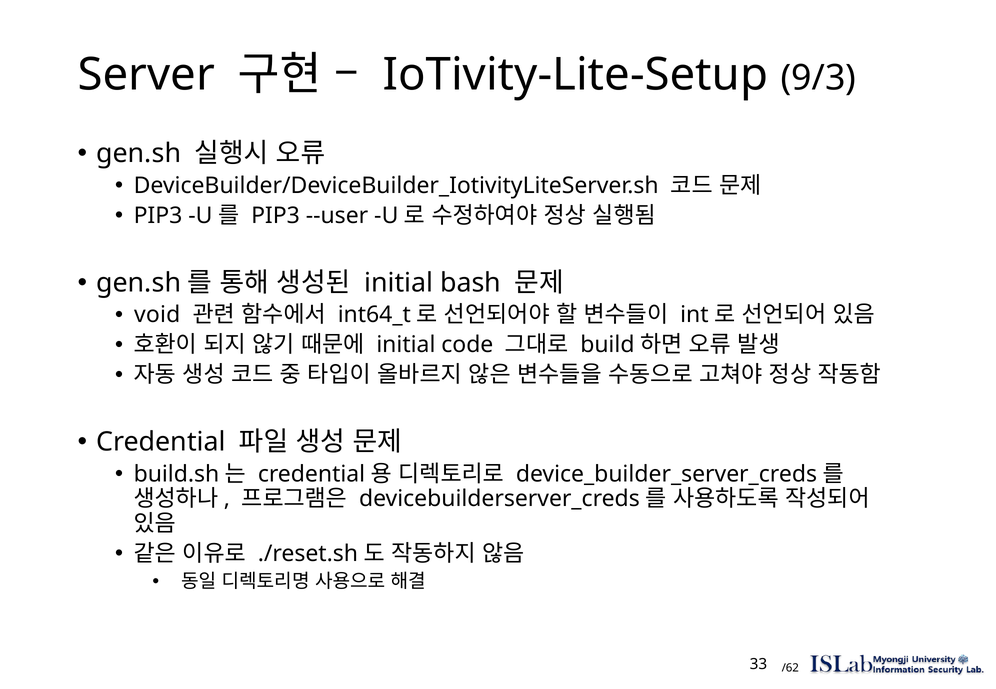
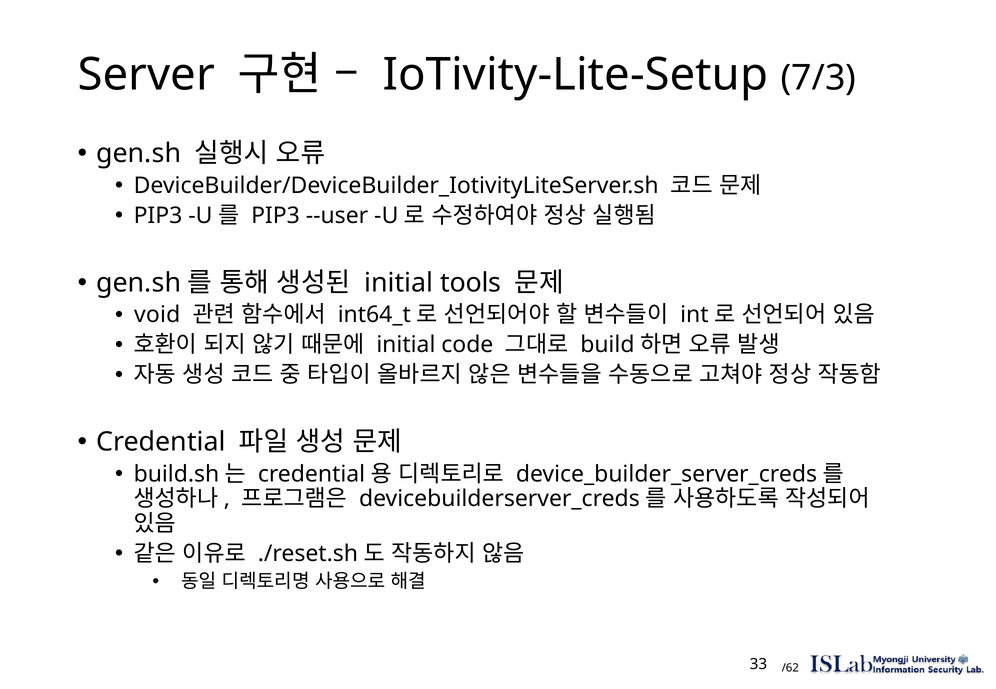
9/3: 9/3 -> 7/3
bash: bash -> tools
